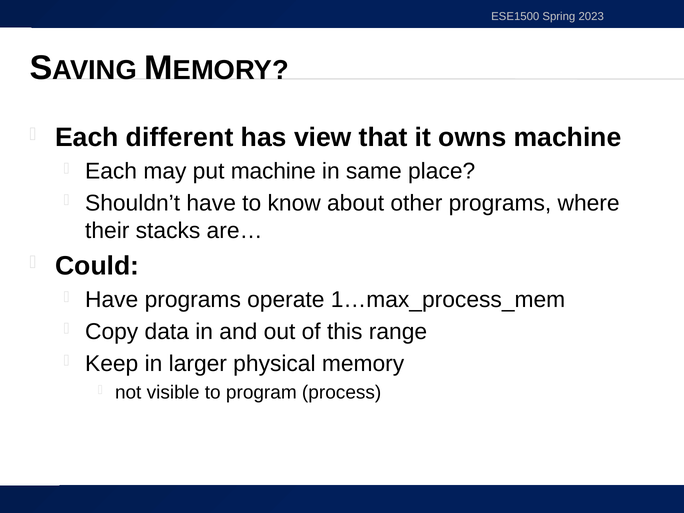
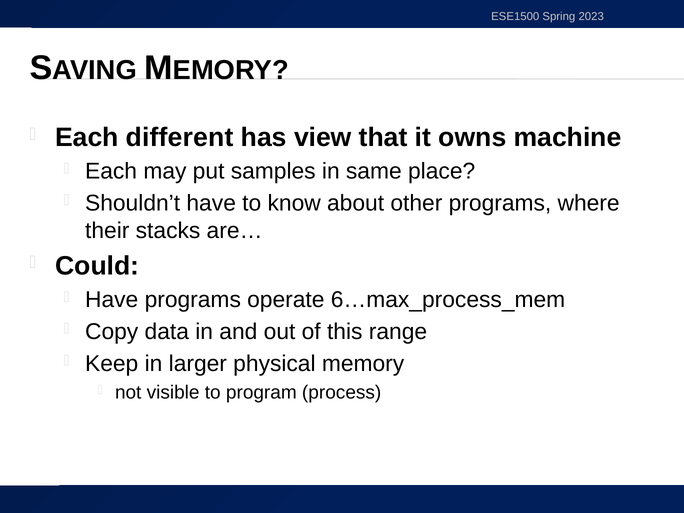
put machine: machine -> samples
1…max_process_mem: 1…max_process_mem -> 6…max_process_mem
